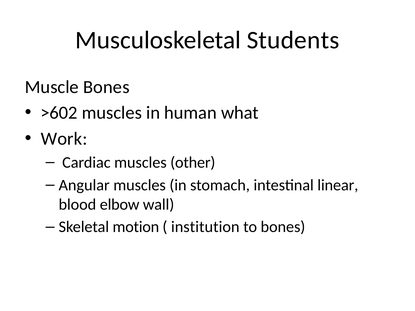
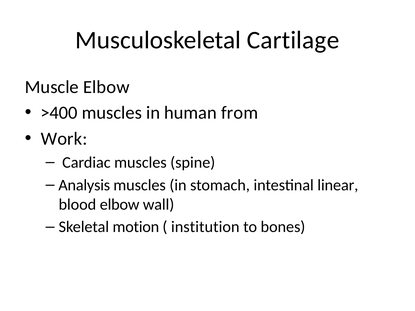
Students: Students -> Cartilage
Muscle Bones: Bones -> Elbow
>602: >602 -> >400
what: what -> from
other: other -> spine
Angular: Angular -> Analysis
